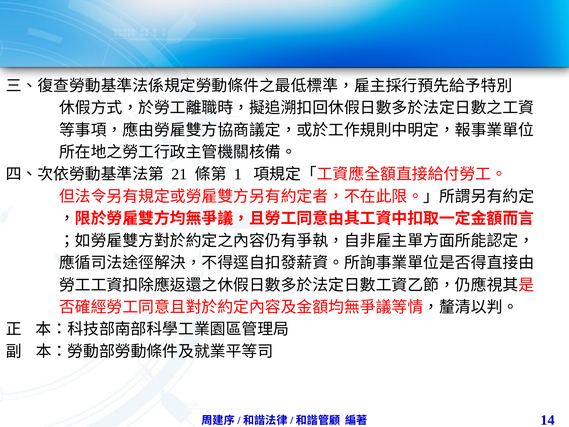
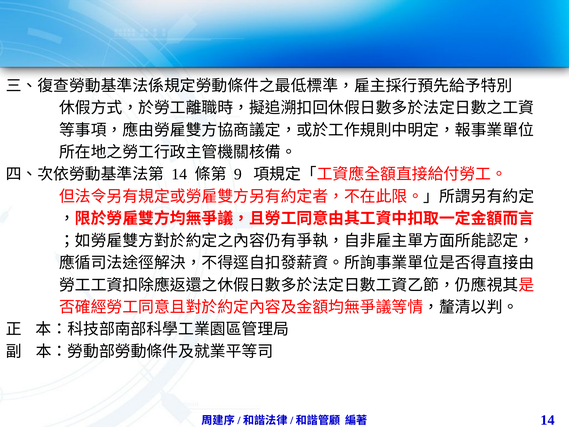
21 at (179, 174): 21 -> 14
1: 1 -> 9
